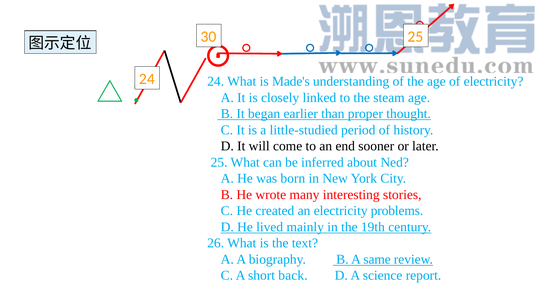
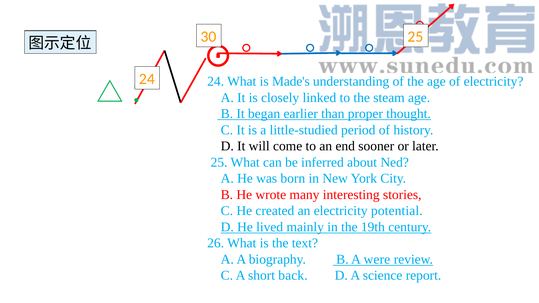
problems: problems -> potential
same: same -> were
